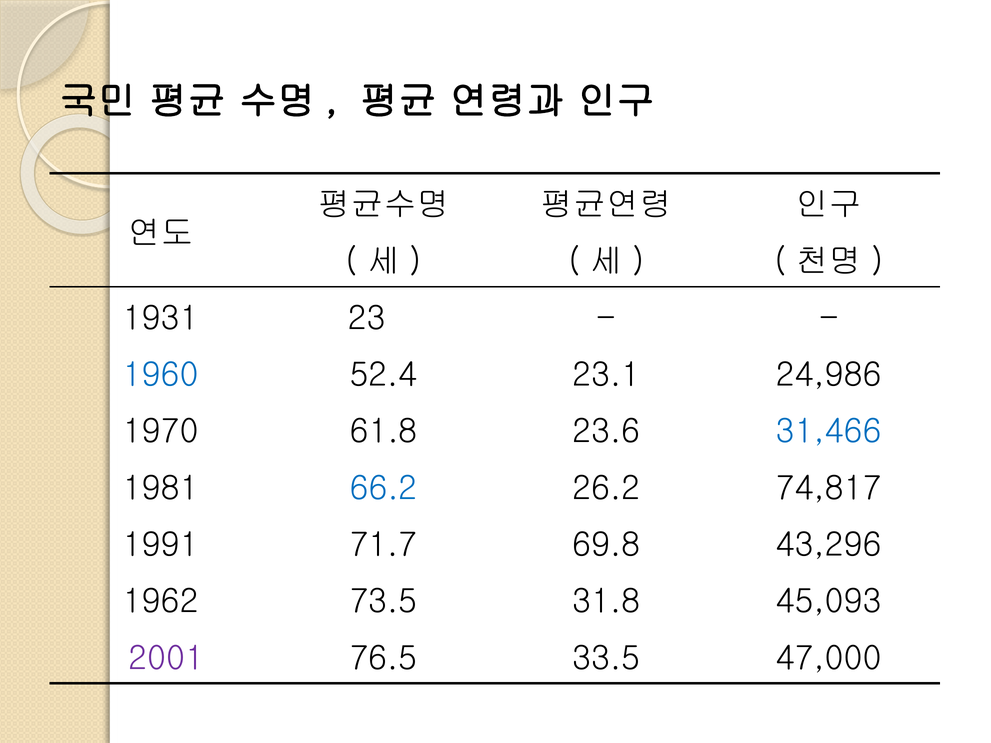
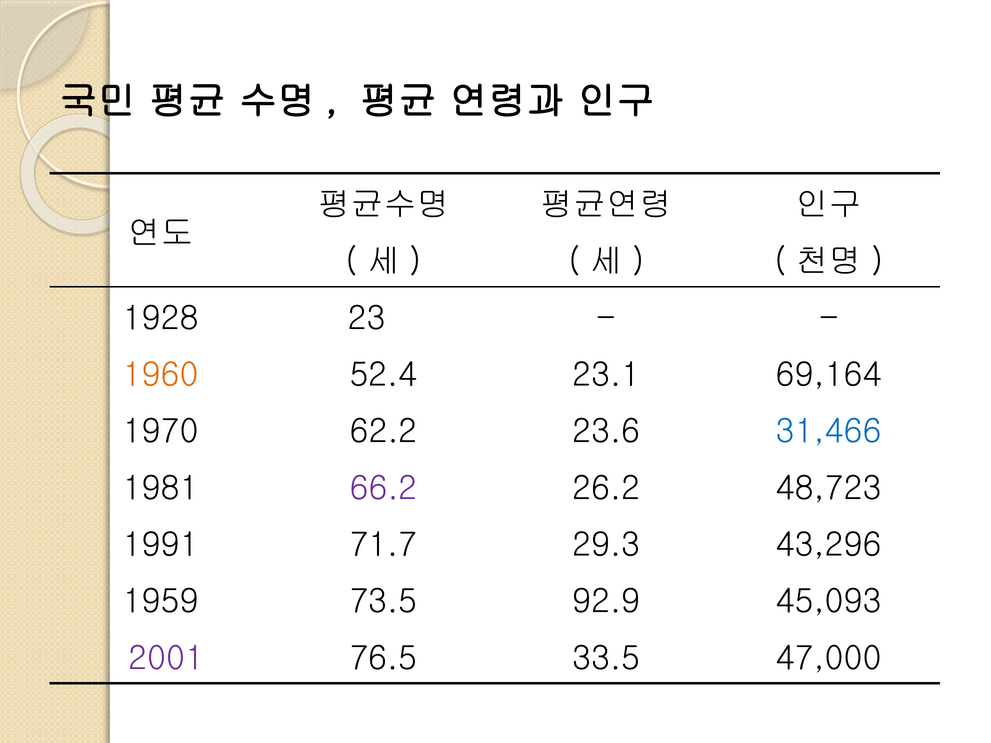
1931: 1931 -> 1928
1960 colour: blue -> orange
24,986: 24,986 -> 69,164
61.8: 61.8 -> 62.2
66.2 colour: blue -> purple
74,817: 74,817 -> 48,723
69.8: 69.8 -> 29.3
1962: 1962 -> 1959
31.8: 31.8 -> 92.9
